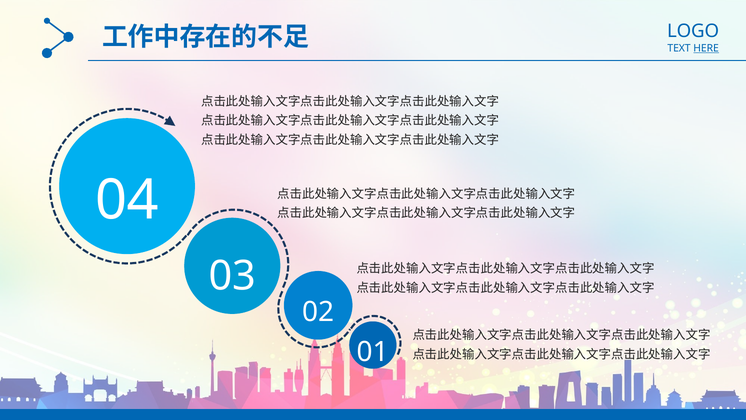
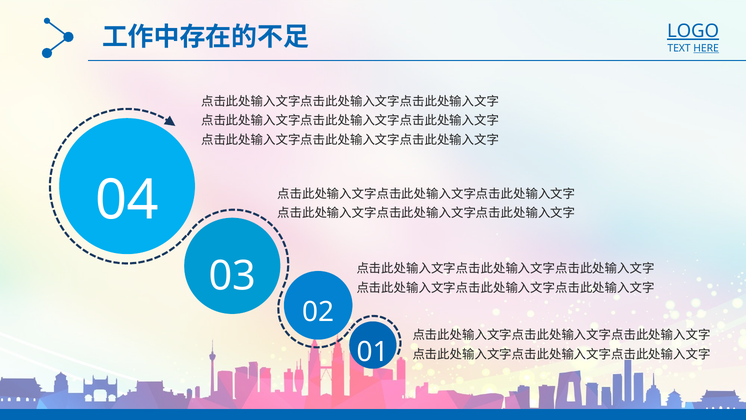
LOGO underline: none -> present
